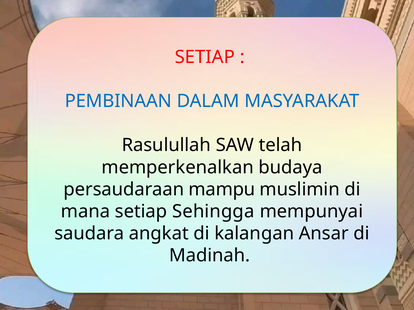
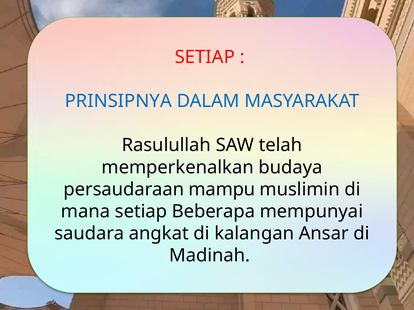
PEMBINAAN: PEMBINAAN -> PRINSIPNYA
Sehingga: Sehingga -> Beberapa
